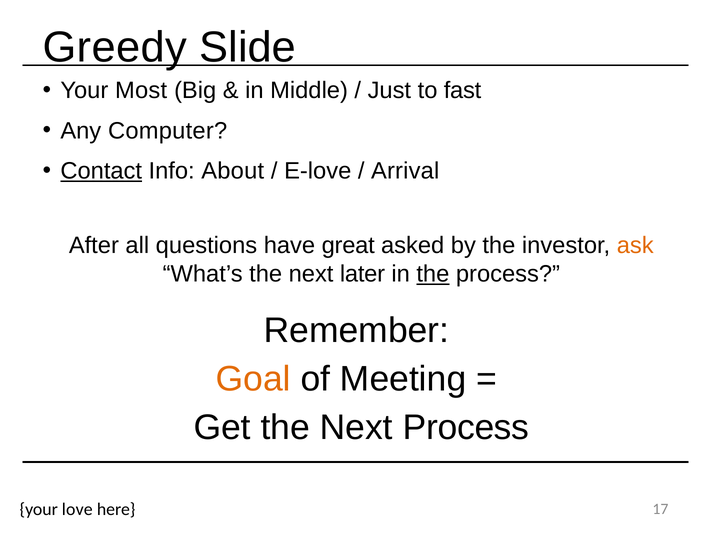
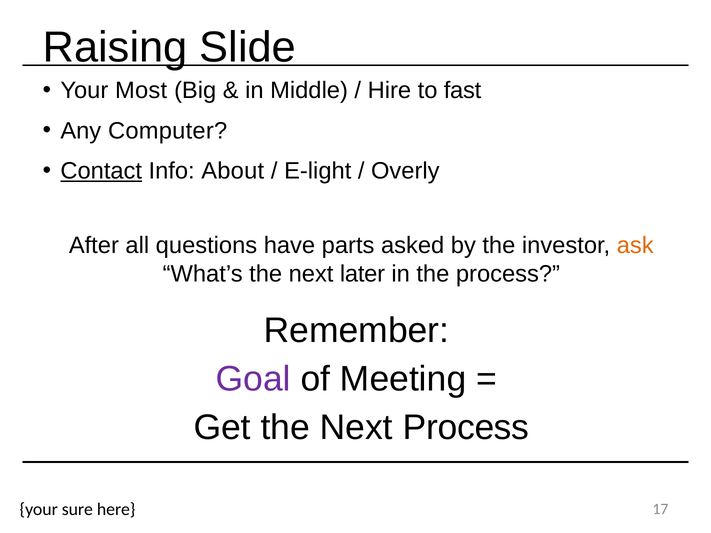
Greedy: Greedy -> Raising
Just: Just -> Hire
E-love: E-love -> E-light
Arrival: Arrival -> Overly
great: great -> parts
the at (433, 274) underline: present -> none
Goal colour: orange -> purple
love: love -> sure
